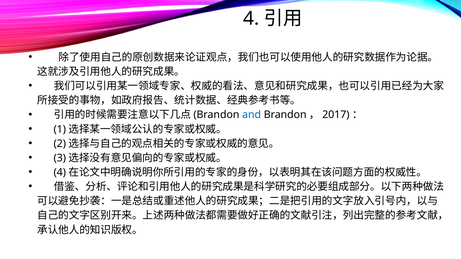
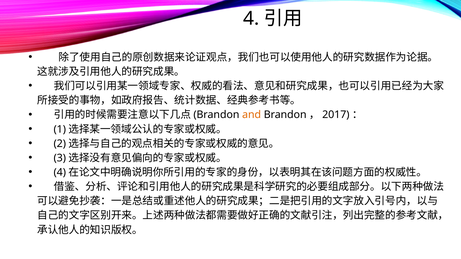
and colour: blue -> orange
